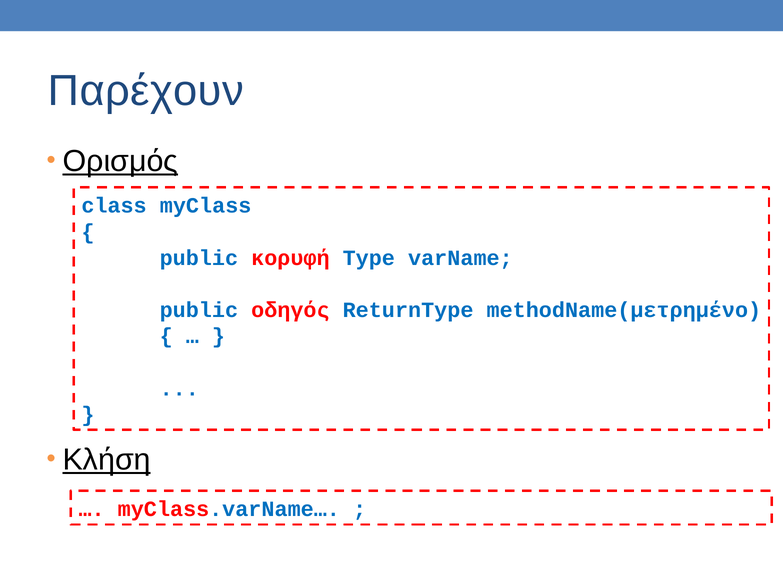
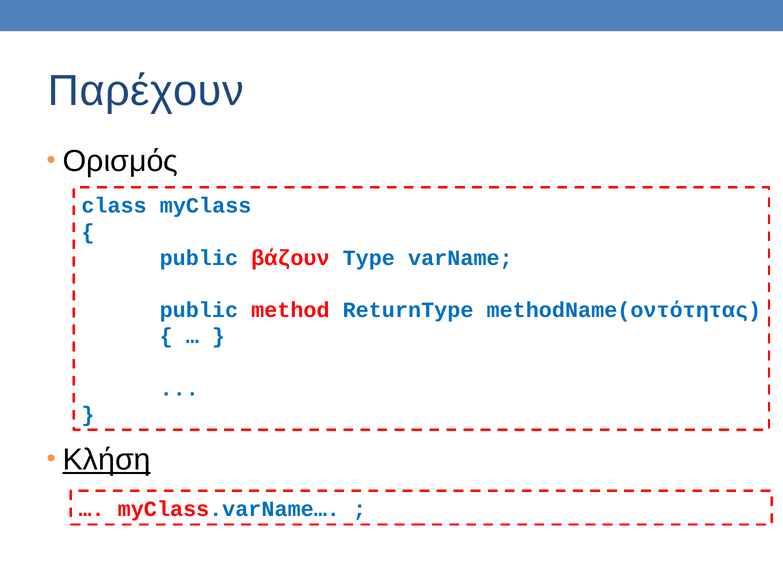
Ορισμός underline: present -> none
κορυφή: κορυφή -> βάζουν
οδηγός: οδηγός -> method
methodName(μετρημένο: methodName(μετρημένο -> methodName(οντότητας
